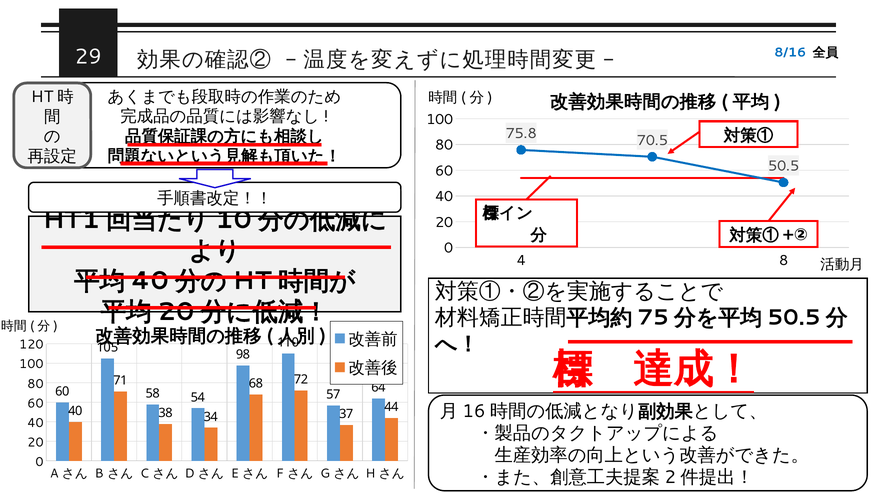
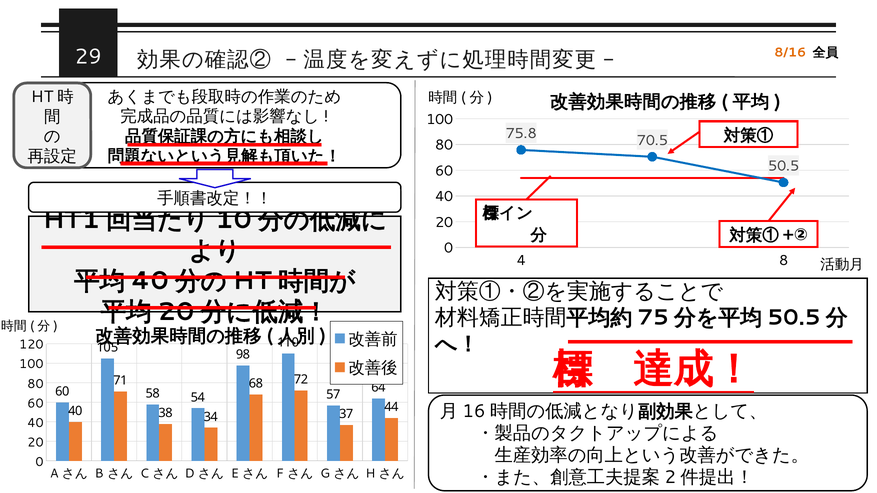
8/16 colour: blue -> orange
